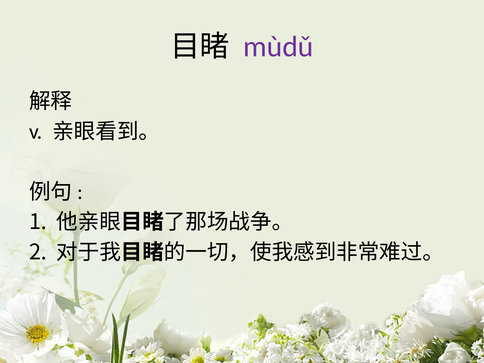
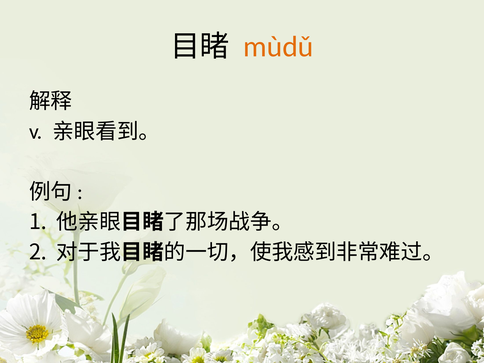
mùdǔ colour: purple -> orange
